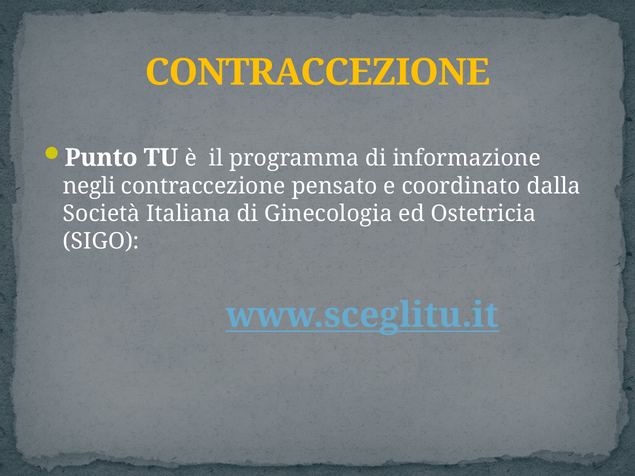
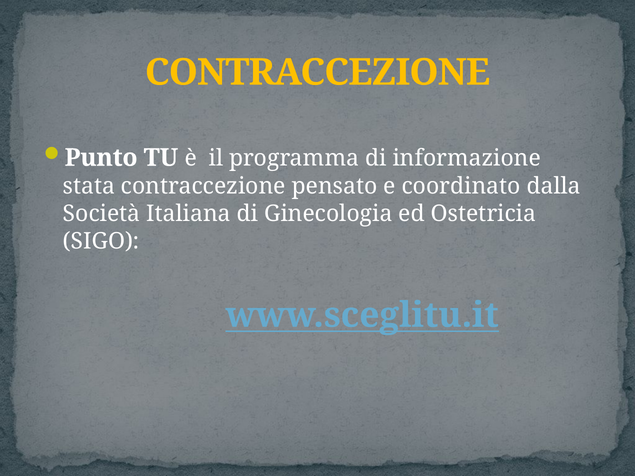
negli: negli -> stata
